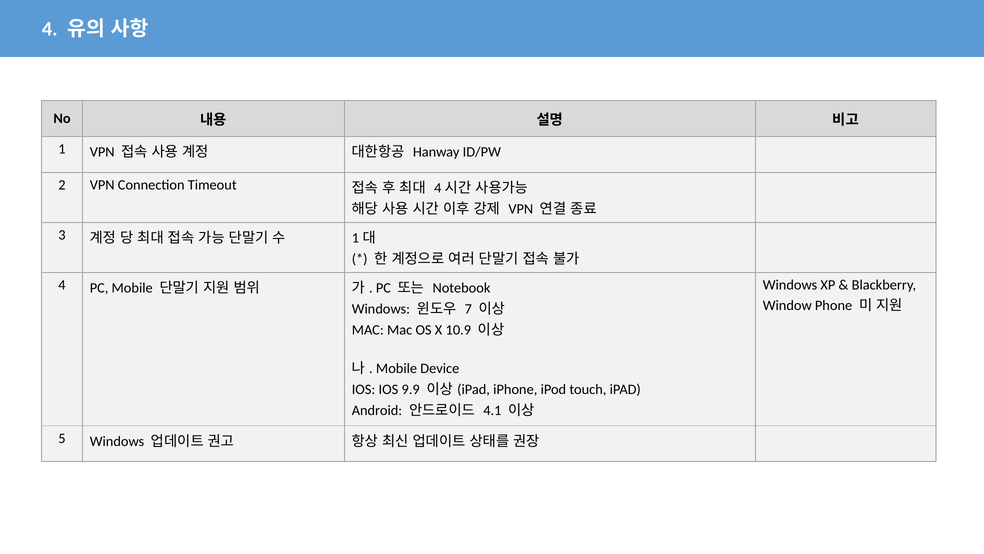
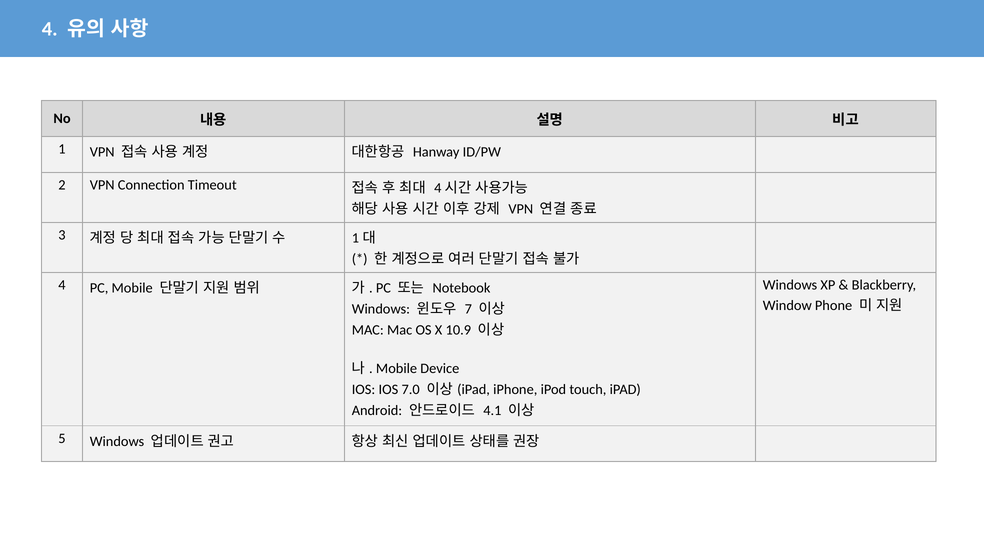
9.9: 9.9 -> 7.0
